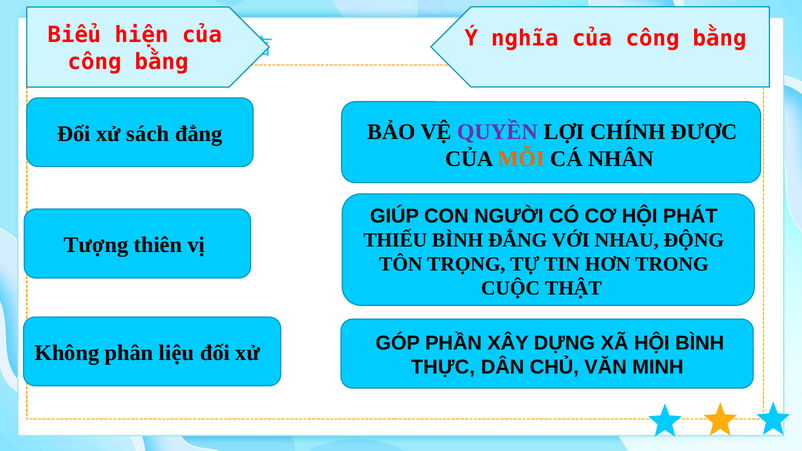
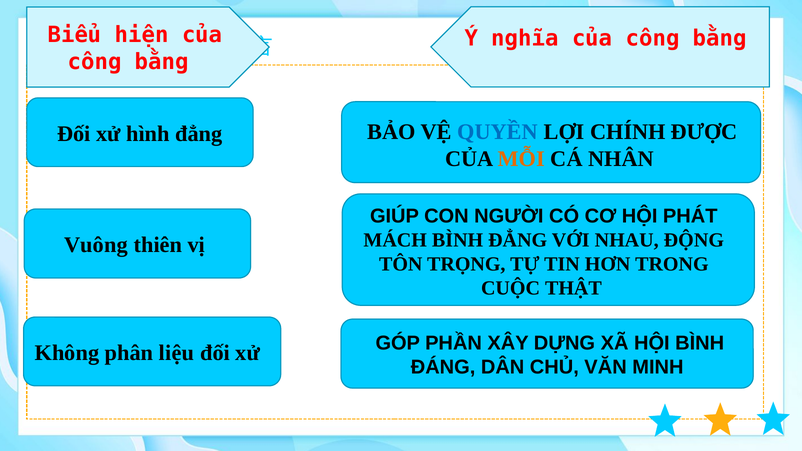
QUYỀN colour: purple -> blue
sách: sách -> hình
THIẾU: THIẾU -> MÁCH
Tượng: Tượng -> Vuông
THỰC: THỰC -> ĐÁNG
